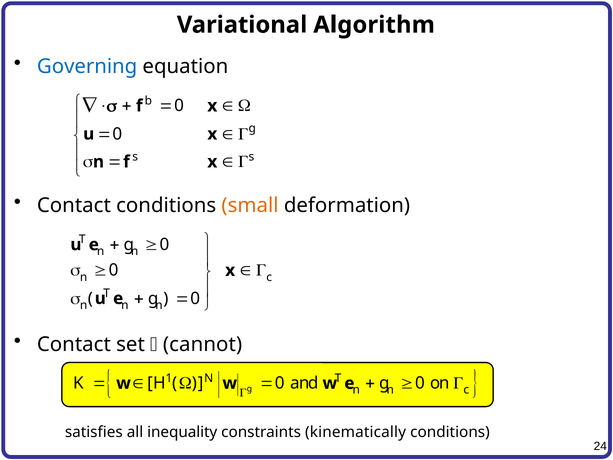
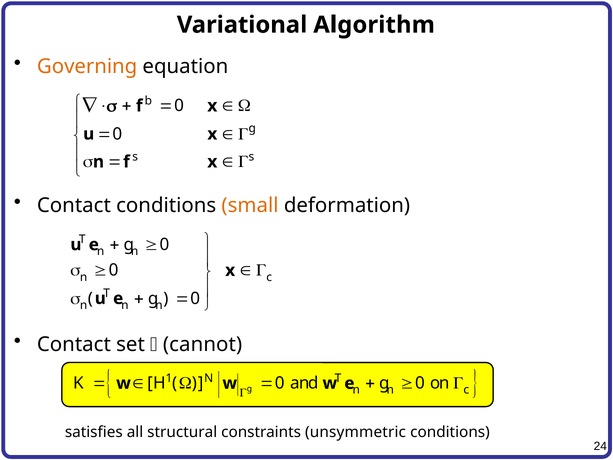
Governing colour: blue -> orange
inequality: inequality -> structural
kinematically: kinematically -> unsymmetric
